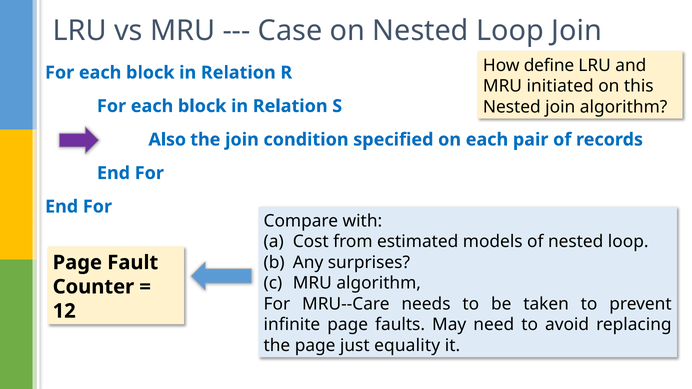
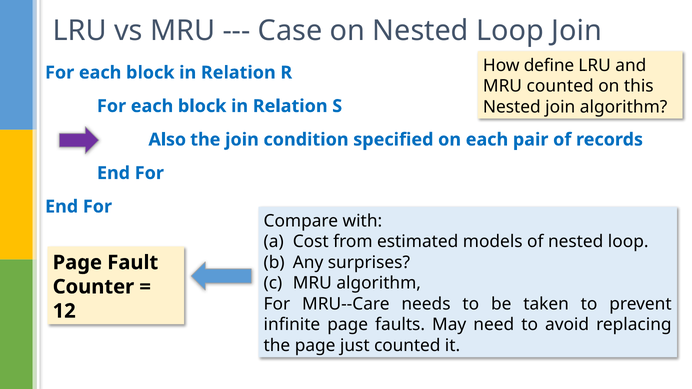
MRU initiated: initiated -> counted
just equality: equality -> counted
